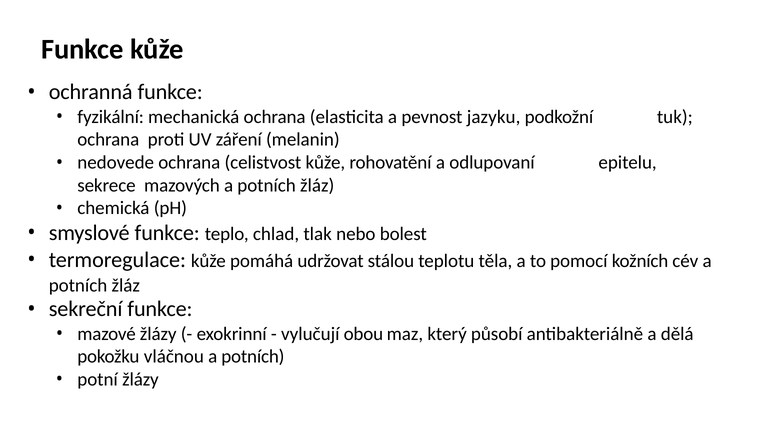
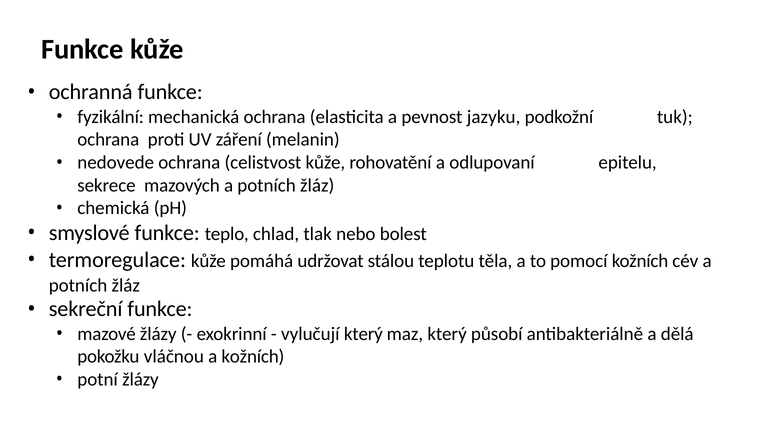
vylučují obou: obou -> který
vláčnou a potních: potních -> kožních
